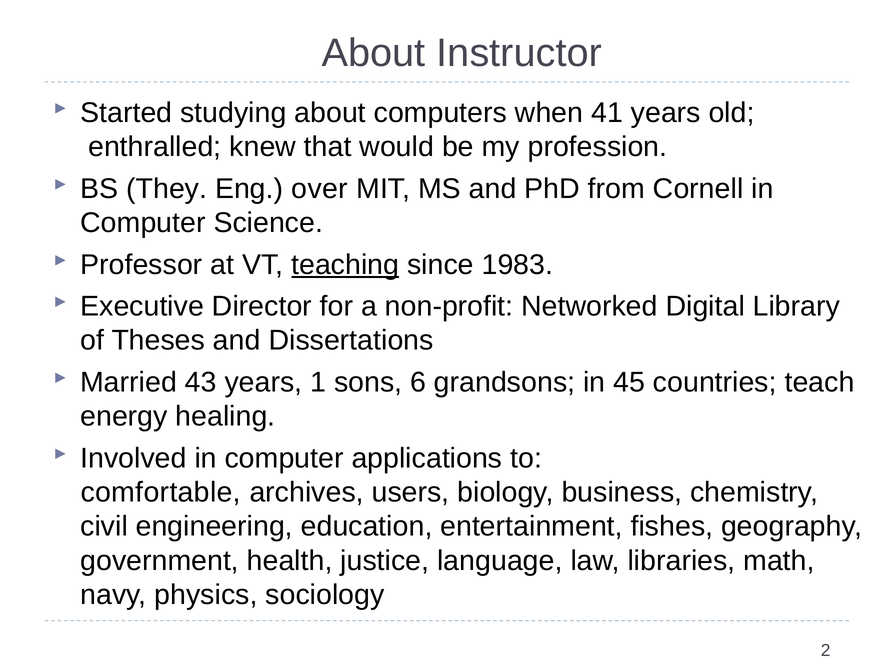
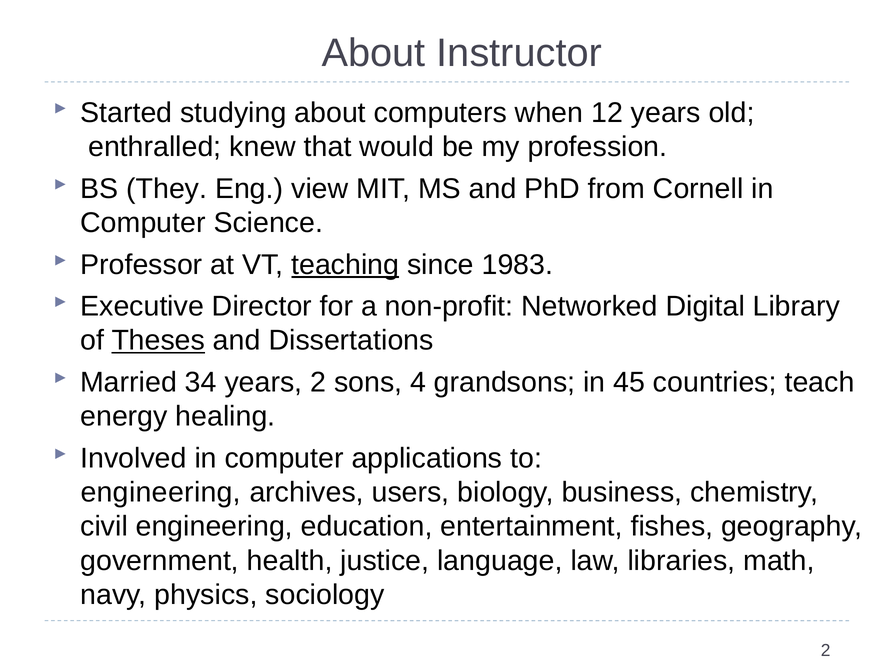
41: 41 -> 12
over: over -> view
Theses underline: none -> present
43: 43 -> 34
years 1: 1 -> 2
6: 6 -> 4
comfortable at (161, 493): comfortable -> engineering
